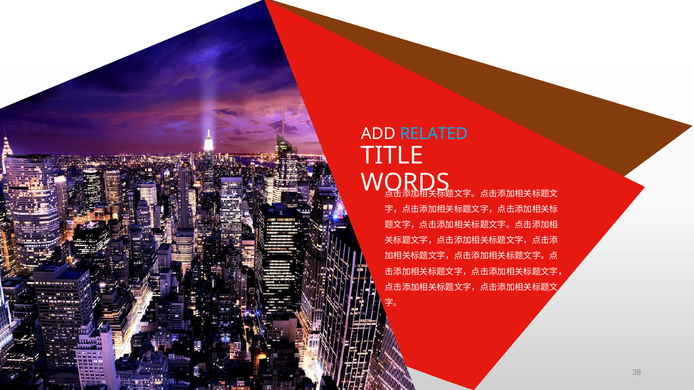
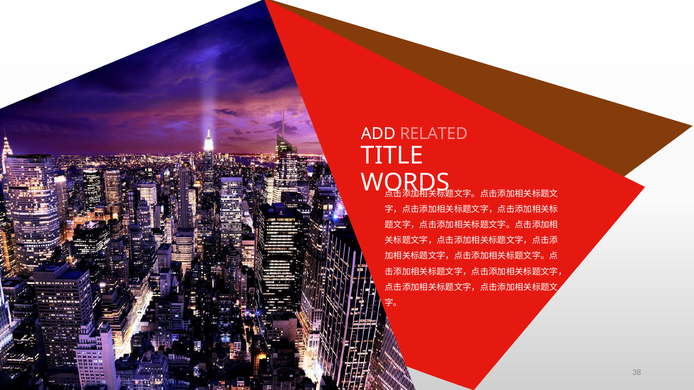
RELATED colour: light blue -> pink
